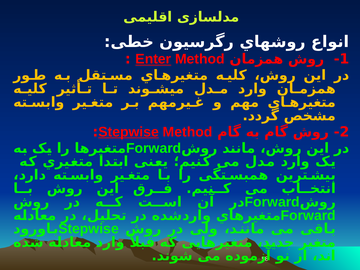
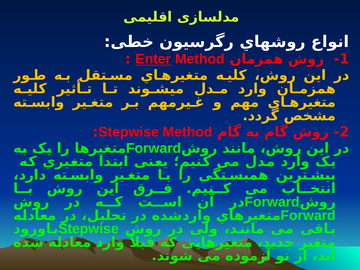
Stepwise at (129, 132) underline: present -> none
